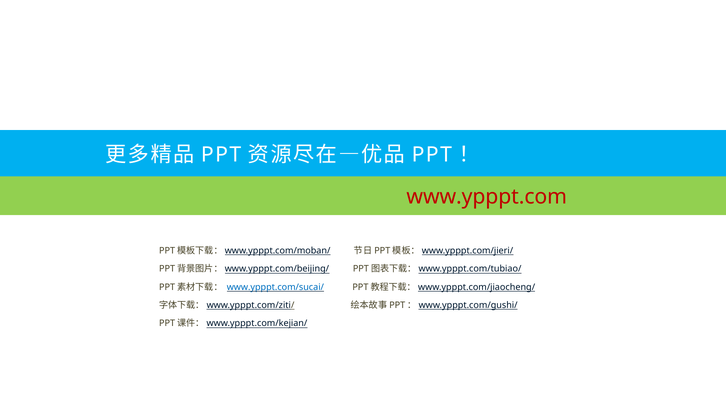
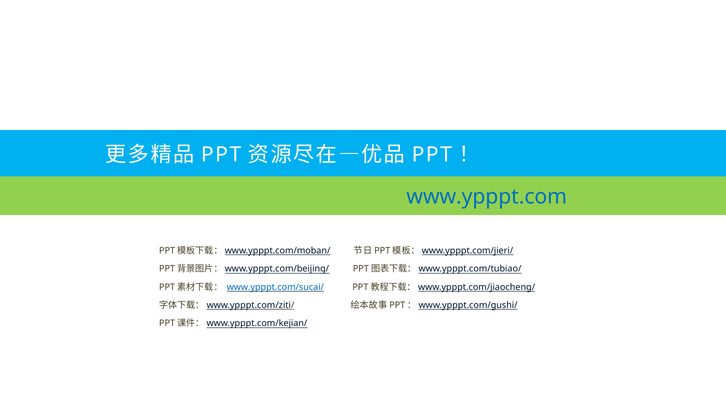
www.ypppt.com colour: red -> blue
